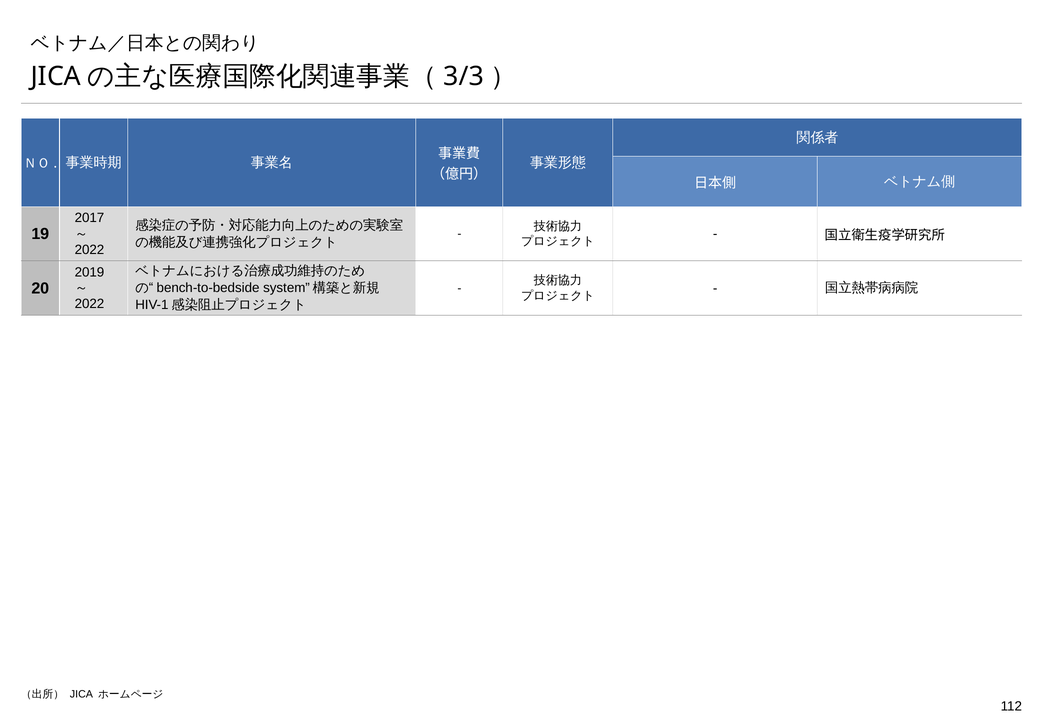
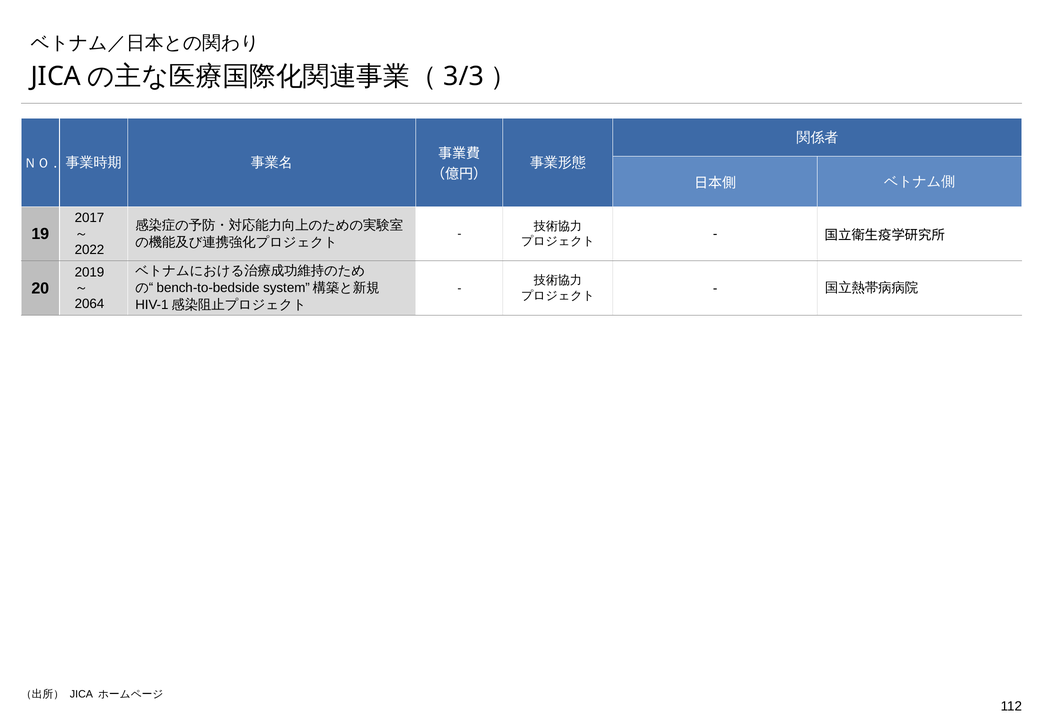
2022 at (89, 304): 2022 -> 2064
